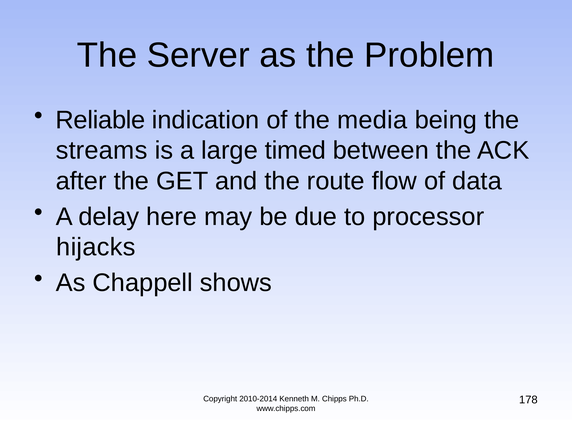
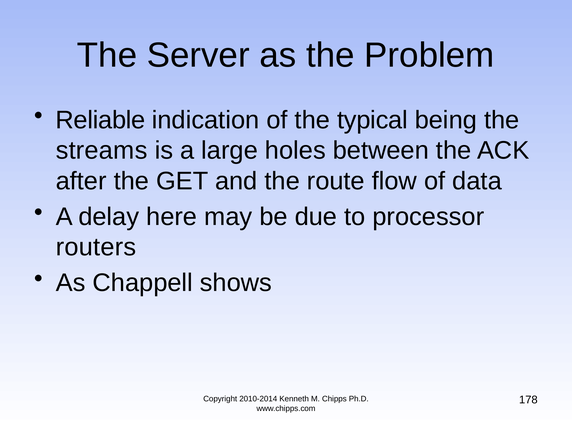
media: media -> typical
timed: timed -> holes
hijacks: hijacks -> routers
